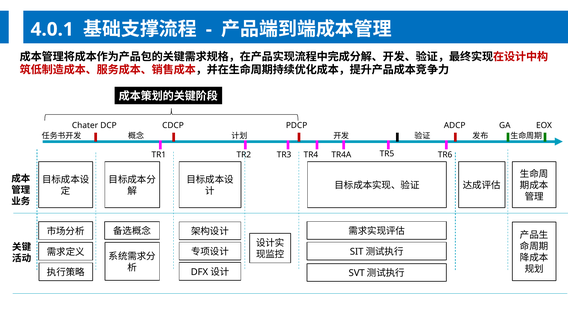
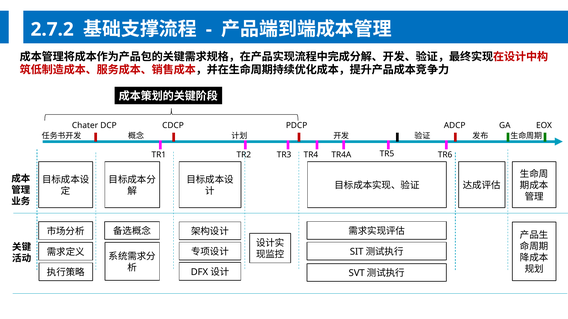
4.0.1: 4.0.1 -> 2.7.2
